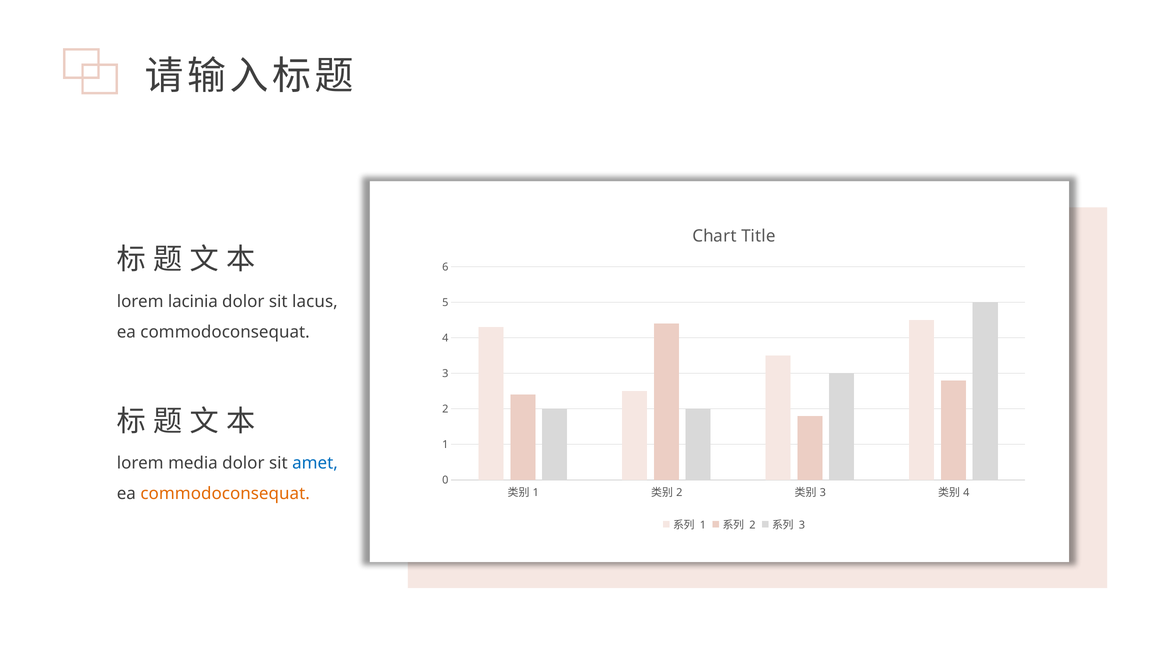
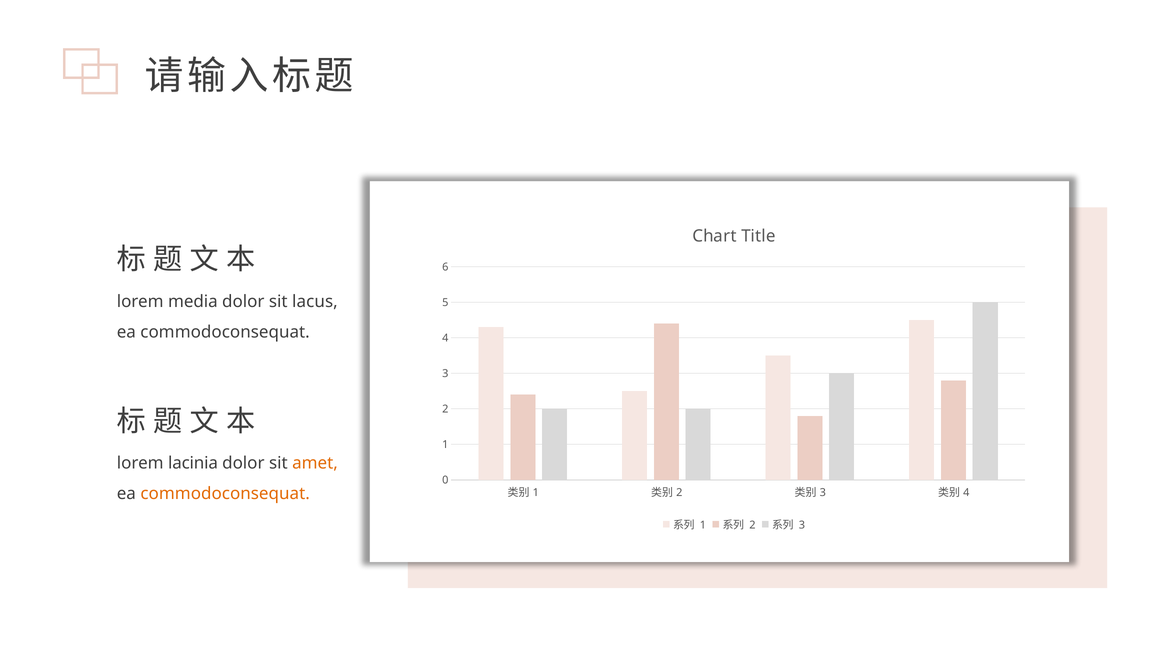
lacinia: lacinia -> media
media: media -> lacinia
amet colour: blue -> orange
